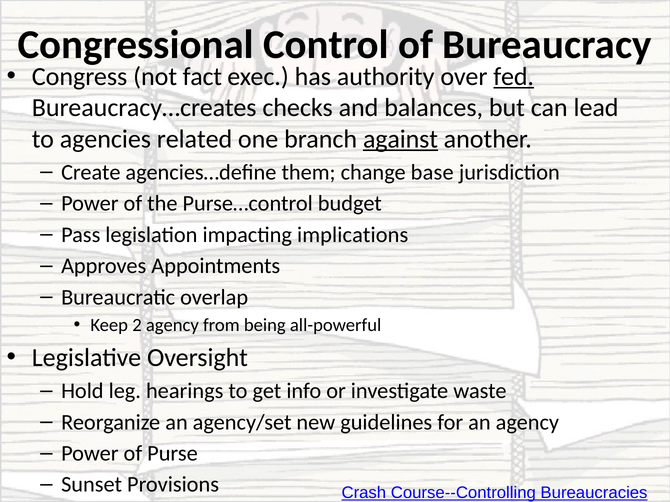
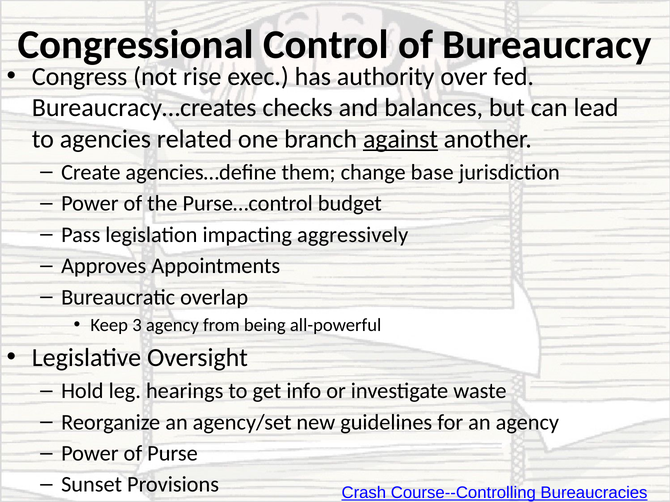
fact: fact -> rise
fed underline: present -> none
implications: implications -> aggressively
2: 2 -> 3
